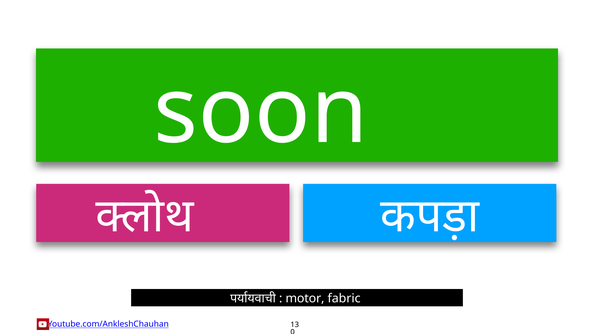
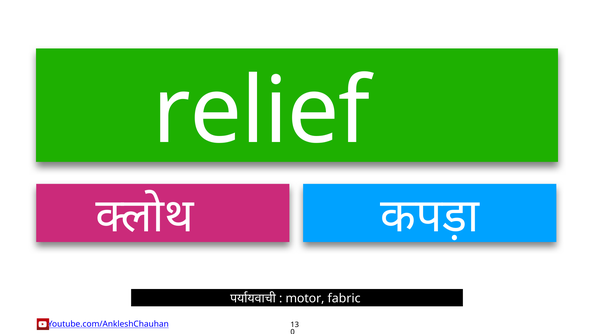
soon: soon -> relief
